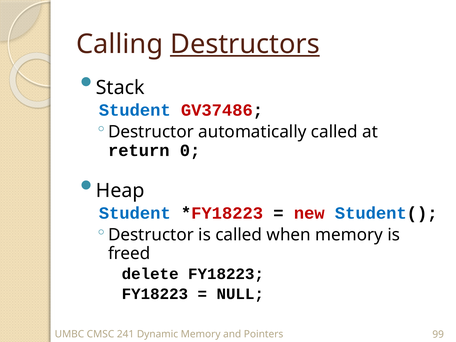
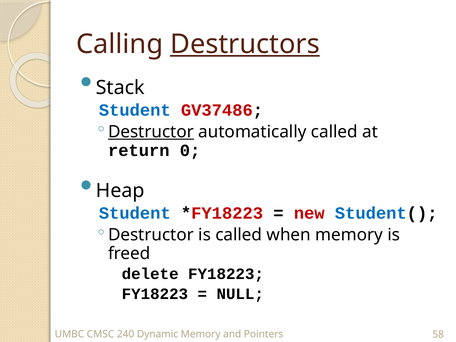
Destructor at (151, 132) underline: none -> present
241: 241 -> 240
99: 99 -> 58
